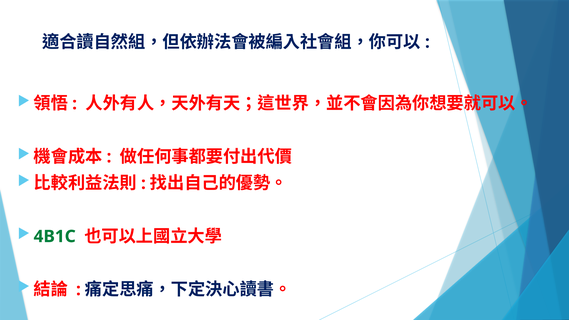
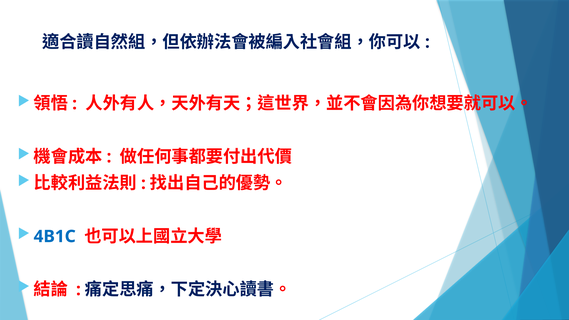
4B1C colour: green -> blue
